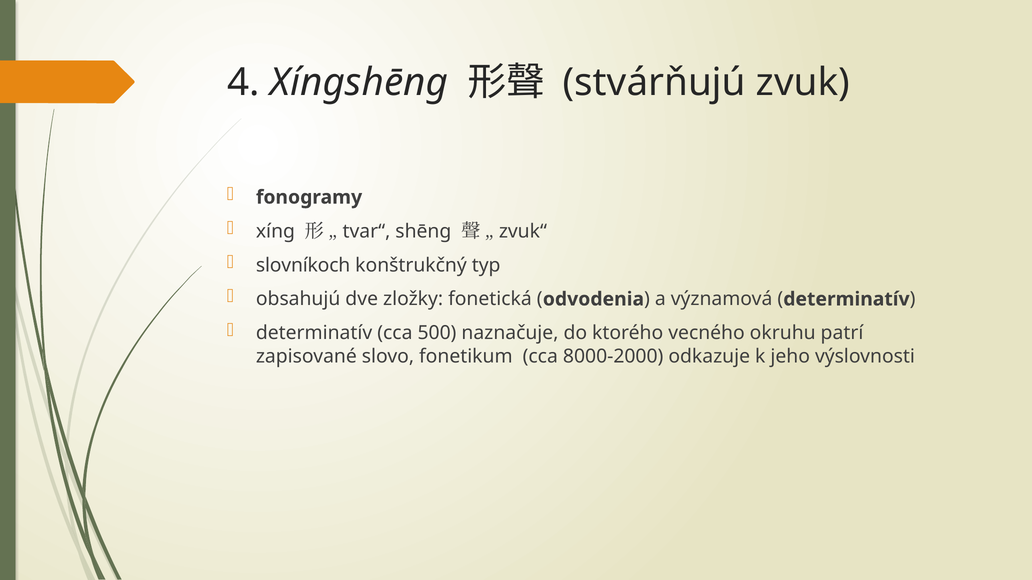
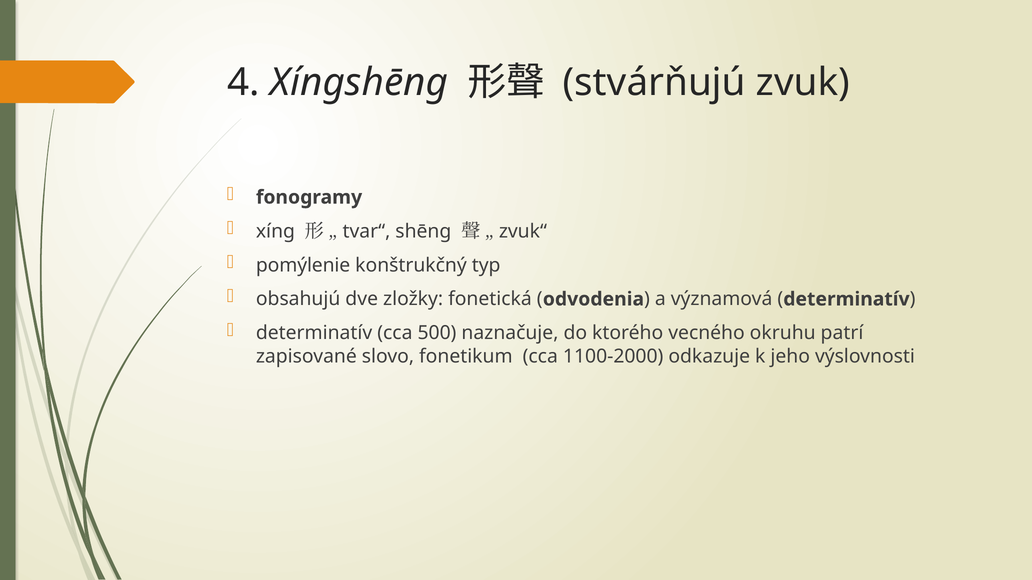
slovníkoch: slovníkoch -> pomýlenie
8000-2000: 8000-2000 -> 1100-2000
